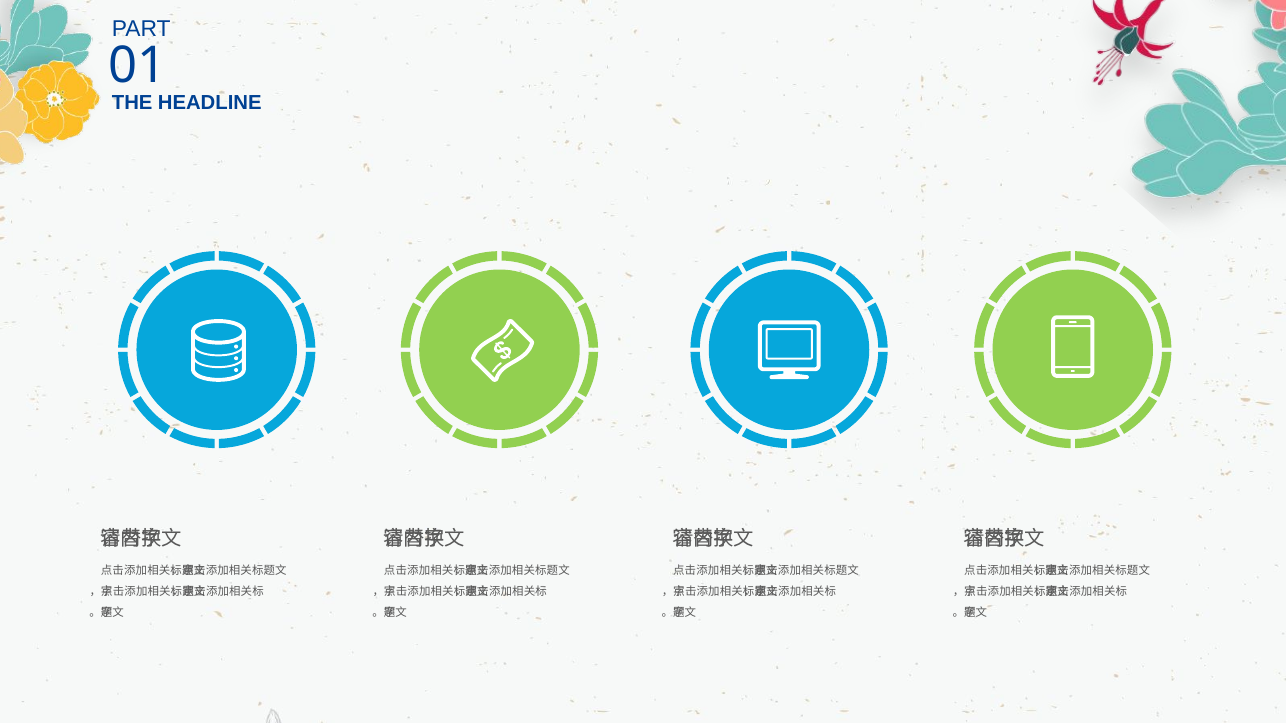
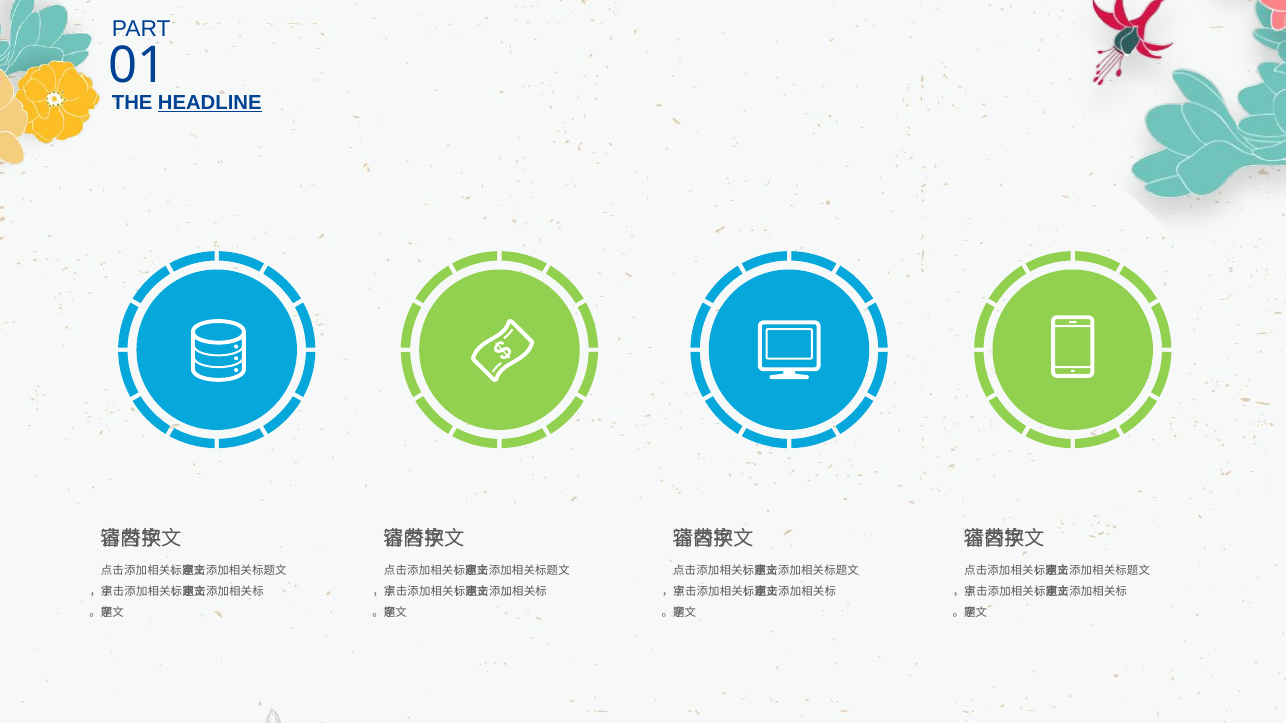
HEADLINE underline: none -> present
